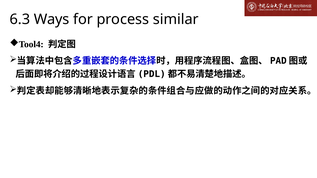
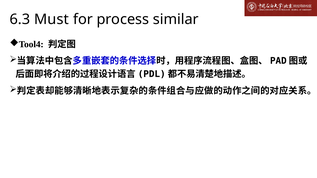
Ways: Ways -> Must
